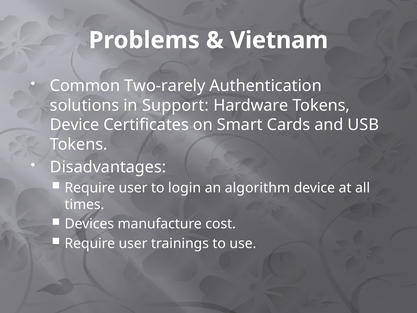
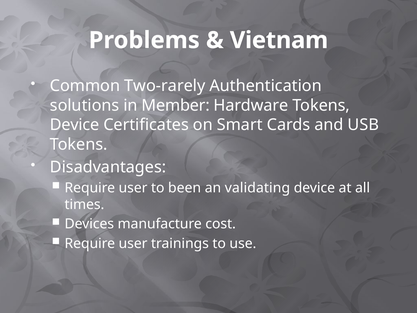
Support: Support -> Member
login: login -> been
algorithm: algorithm -> validating
